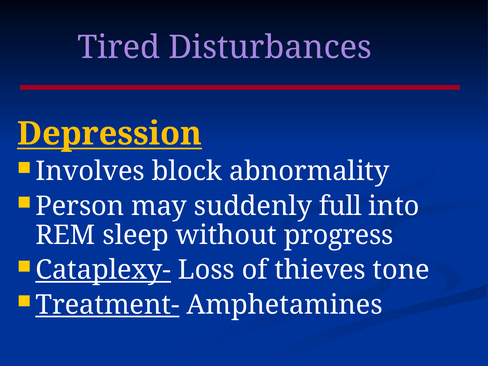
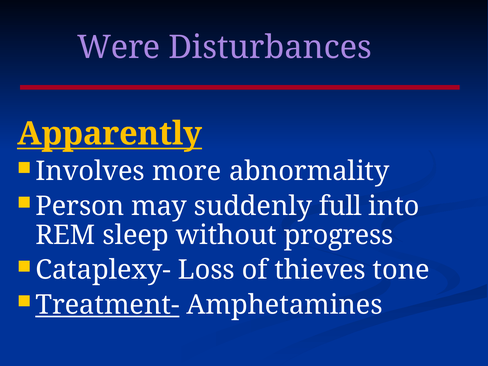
Tired: Tired -> Were
Depression: Depression -> Apparently
block: block -> more
Cataplexy- underline: present -> none
